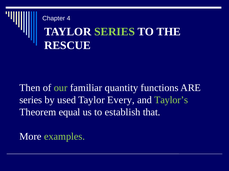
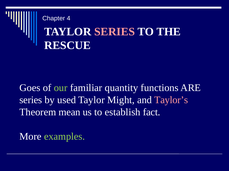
SERIES at (115, 32) colour: light green -> pink
Then: Then -> Goes
Every: Every -> Might
Taylor’s colour: light green -> pink
equal: equal -> mean
that: that -> fact
